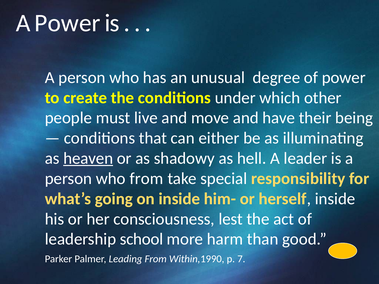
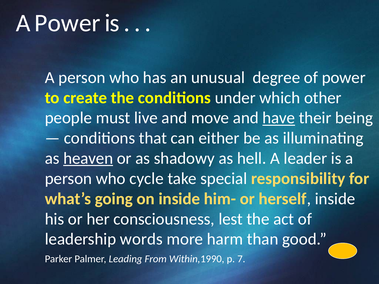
have underline: none -> present
who from: from -> cycle
school: school -> words
